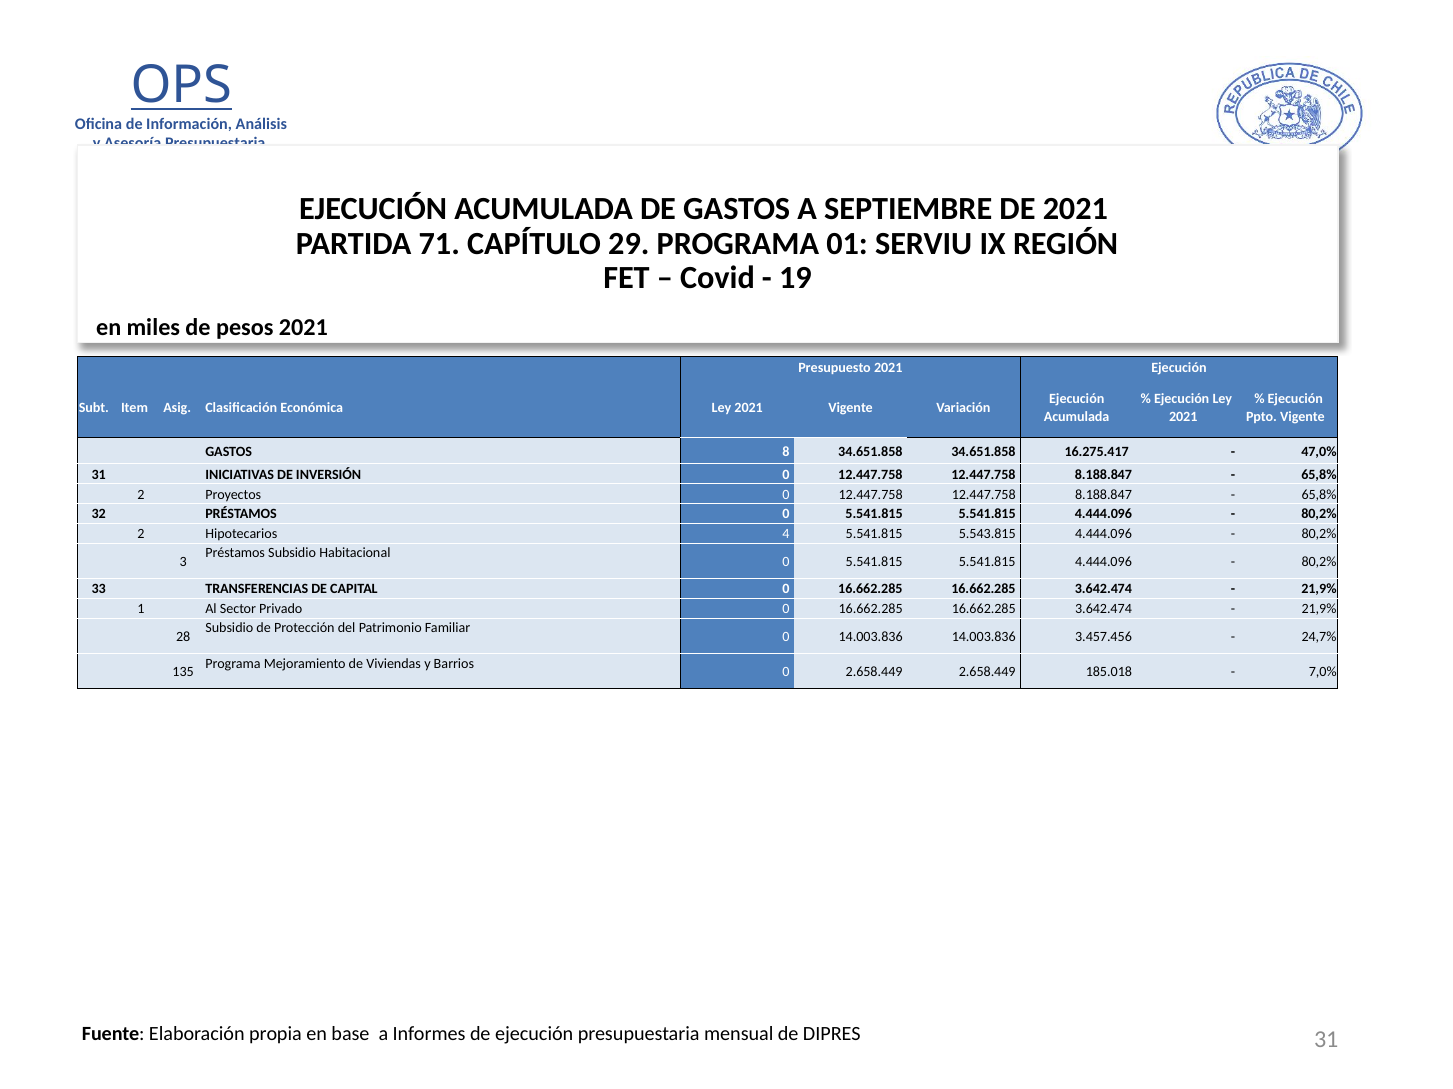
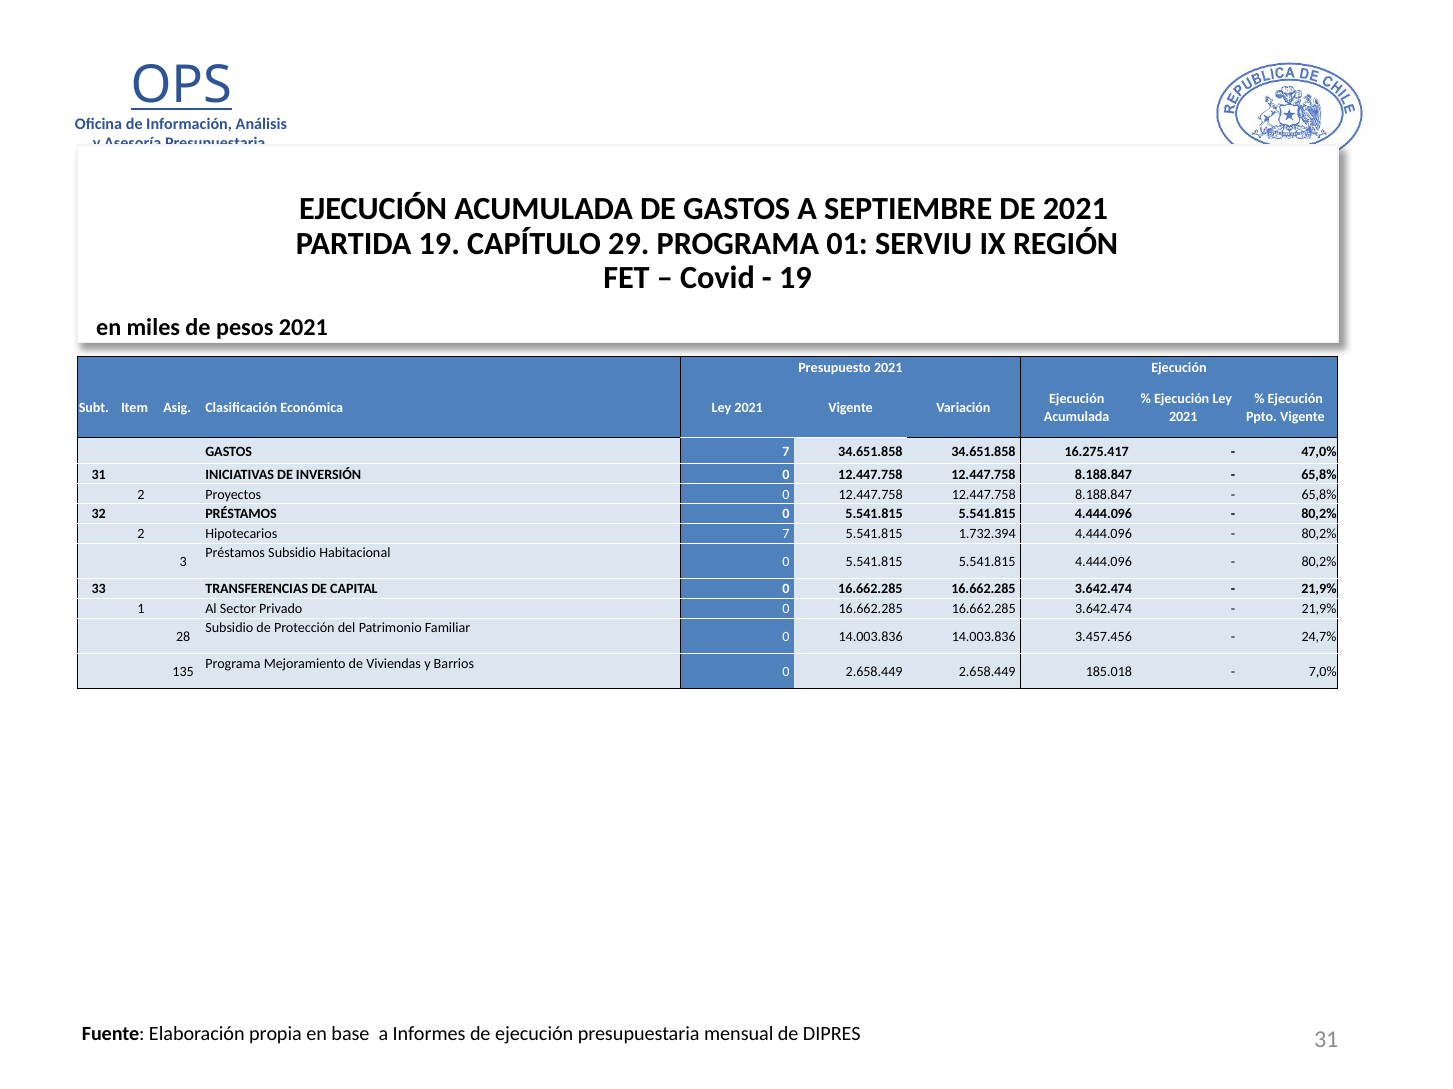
PARTIDA 71: 71 -> 19
GASTOS 8: 8 -> 7
Hipotecarios 4: 4 -> 7
5.543.815: 5.543.815 -> 1.732.394
